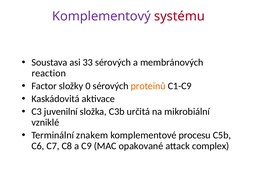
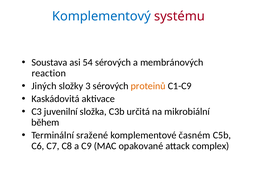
Komplementový colour: purple -> blue
33: 33 -> 54
Factor: Factor -> Jiných
0: 0 -> 3
vzniklé: vzniklé -> během
znakem: znakem -> sražené
procesu: procesu -> časném
